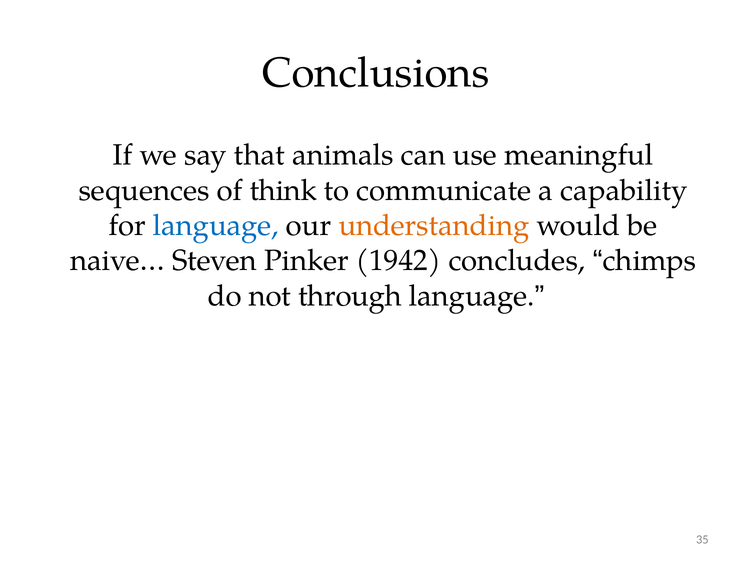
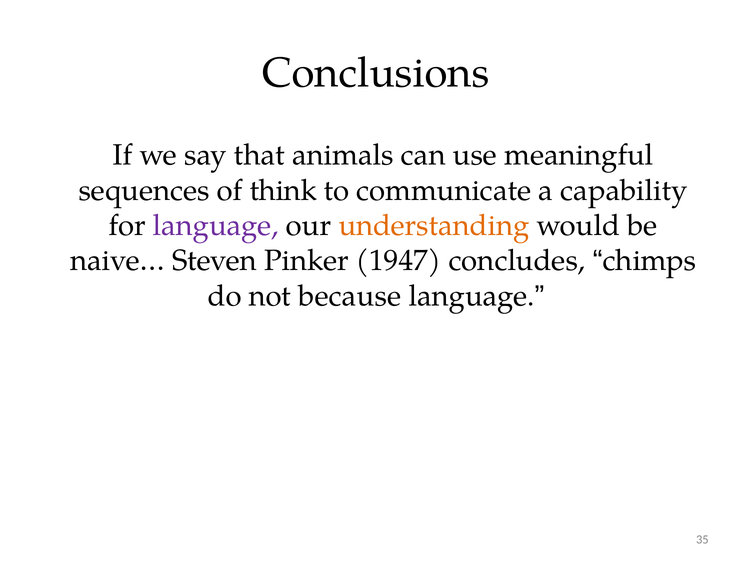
language at (216, 226) colour: blue -> purple
1942: 1942 -> 1947
through: through -> because
